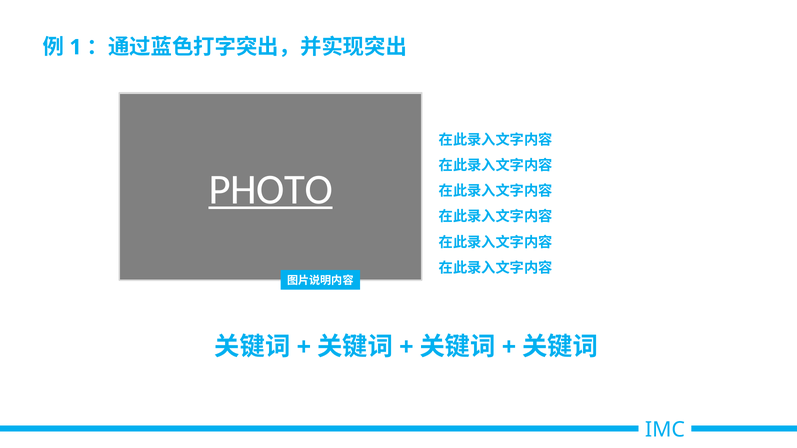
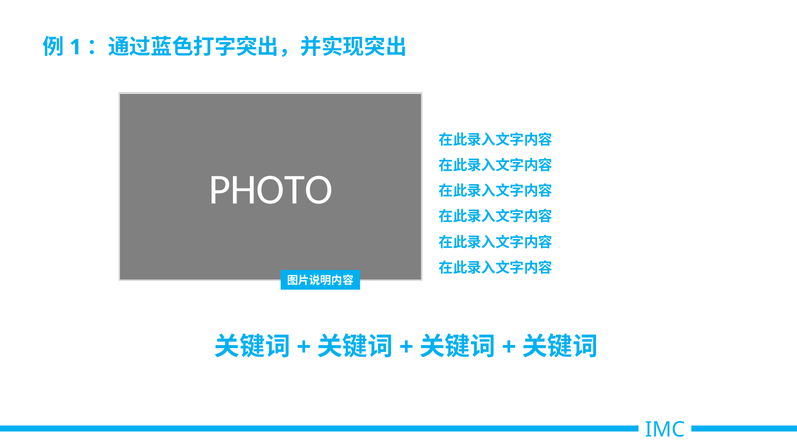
PHOTO underline: present -> none
